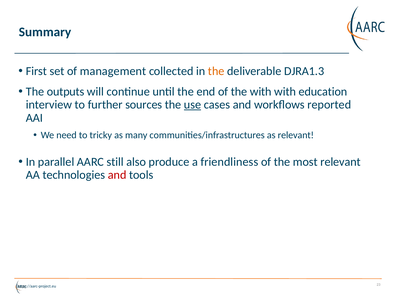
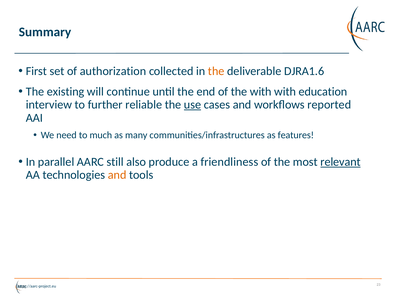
management: management -> authorization
DJRA1.3: DJRA1.3 -> DJRA1.6
outputs: outputs -> existing
sources: sources -> reliable
tricky: tricky -> much
as relevant: relevant -> features
relevant at (341, 162) underline: none -> present
and at (117, 175) colour: red -> orange
